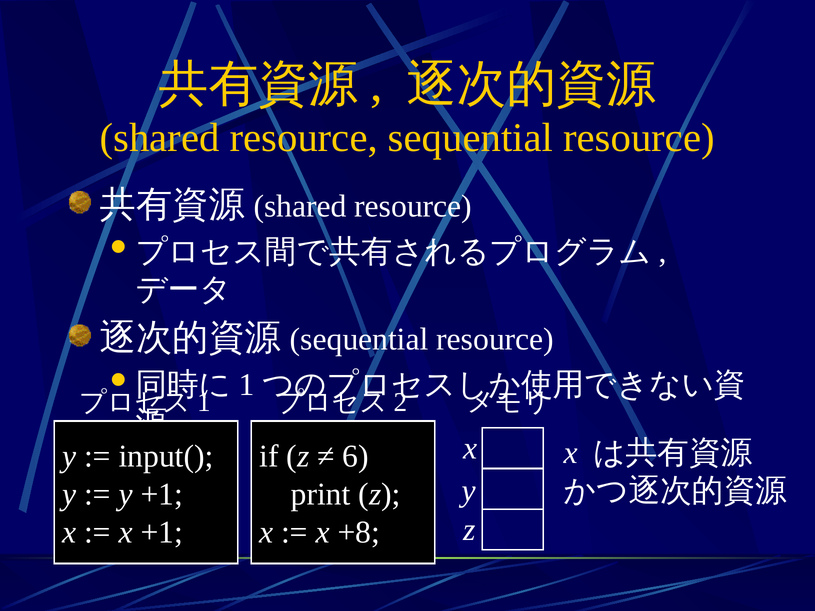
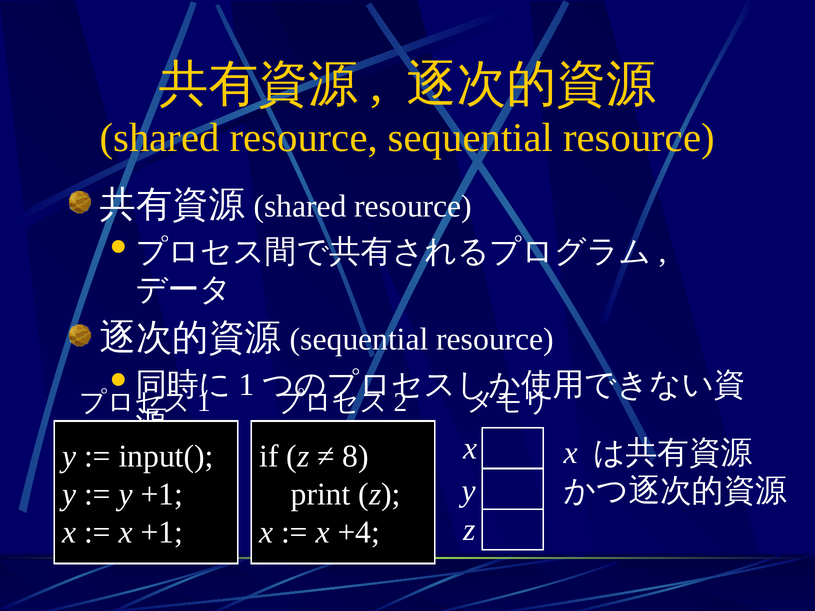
6: 6 -> 8
+8: +8 -> +4
